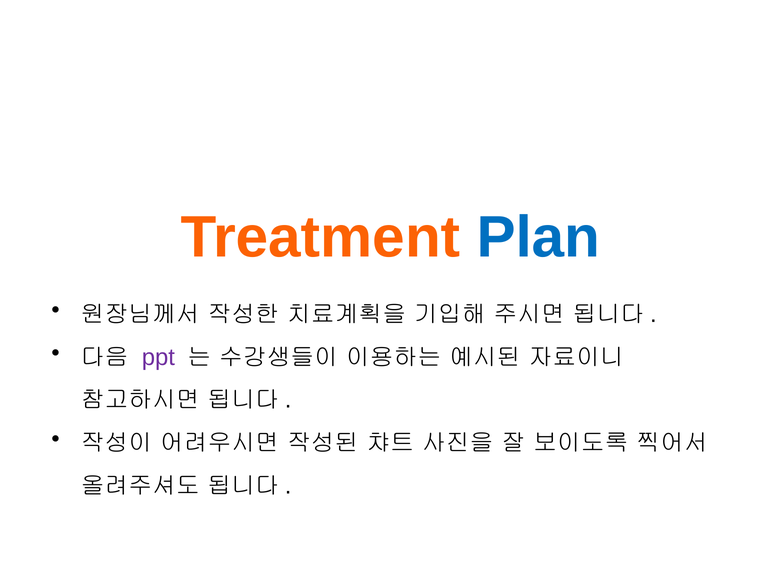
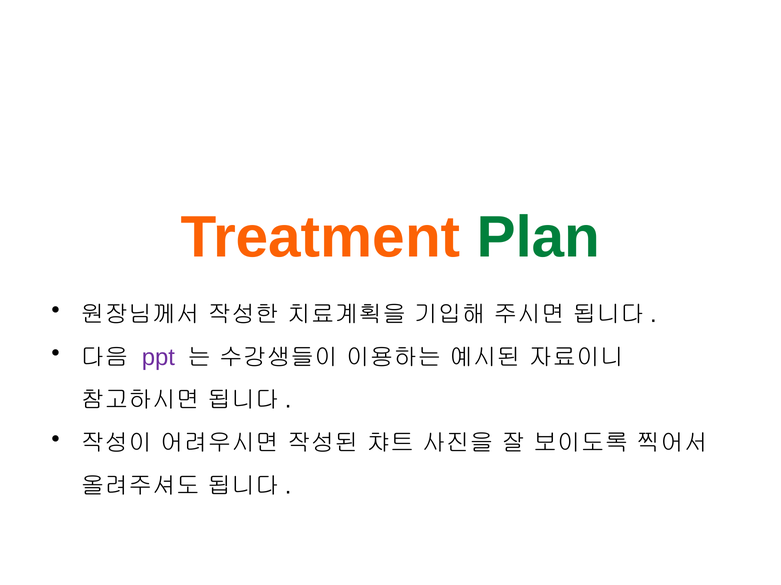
Plan colour: blue -> green
